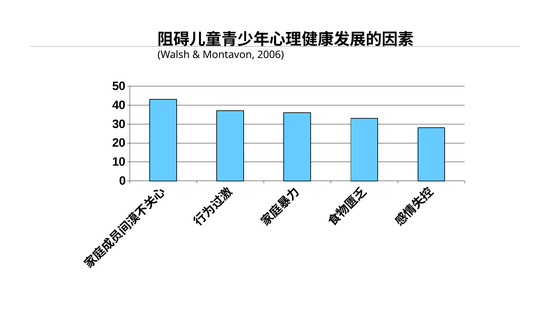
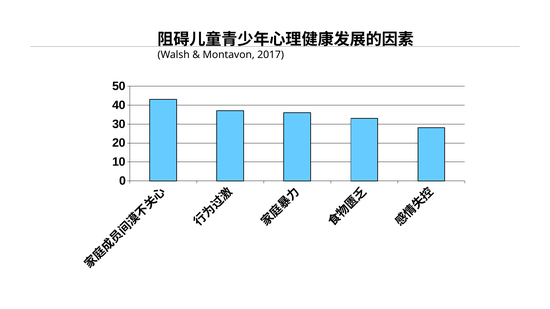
2006: 2006 -> 2017
